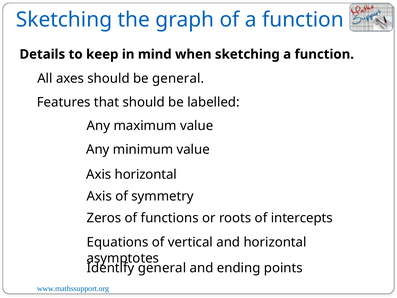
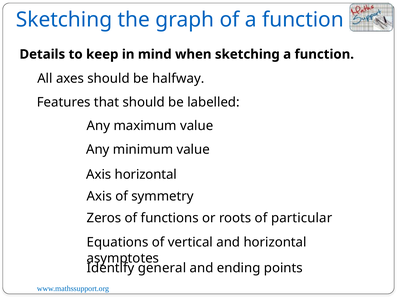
be general: general -> halfway
intercepts: intercepts -> particular
